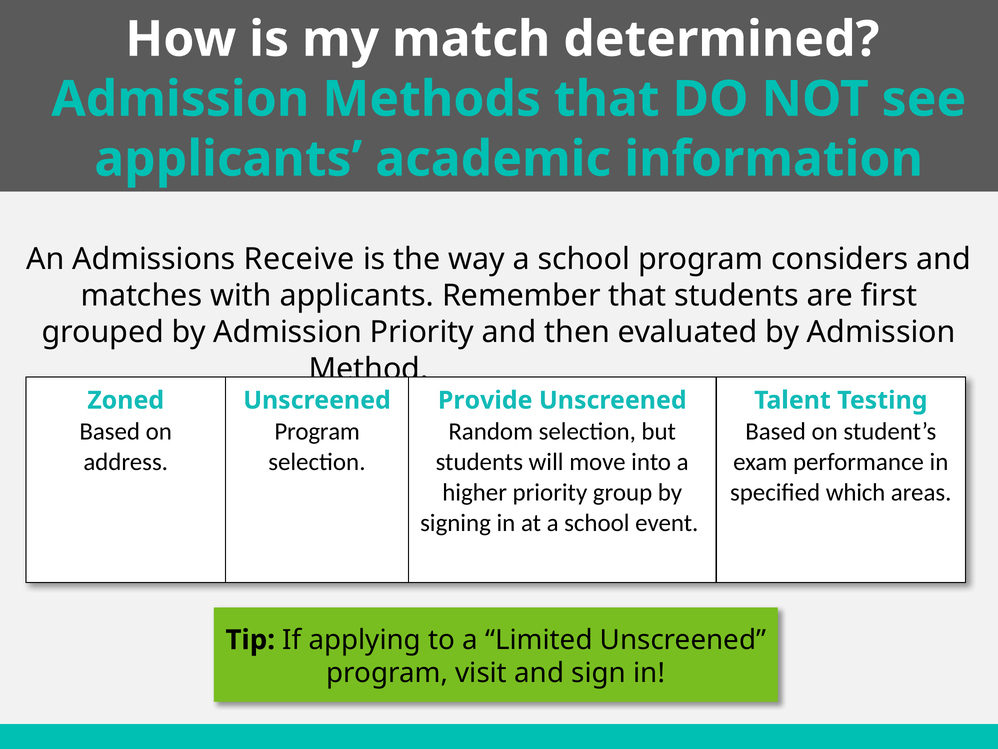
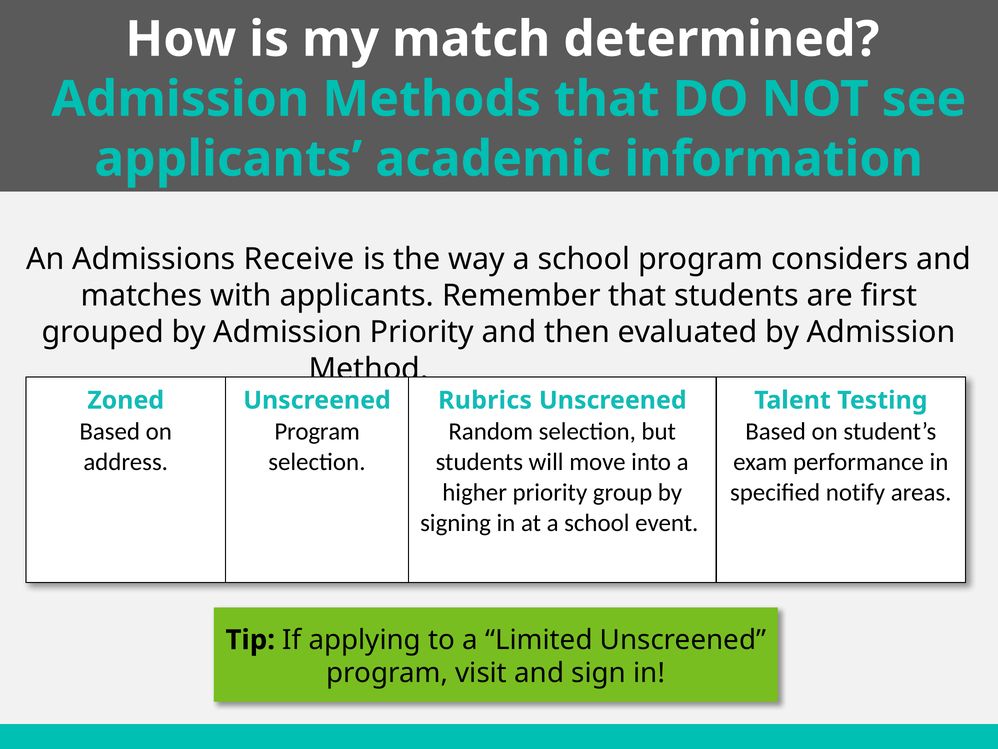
Provide: Provide -> Rubrics
which: which -> notify
